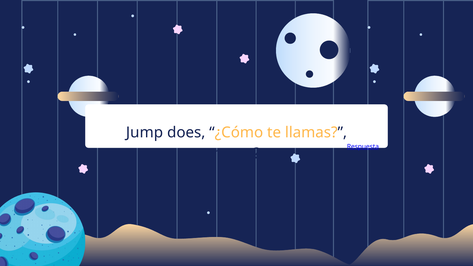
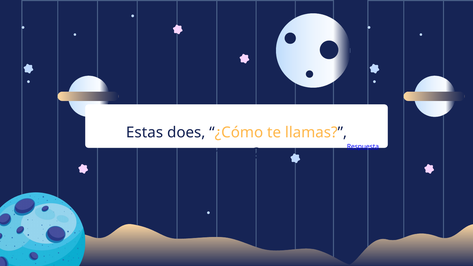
Jump: Jump -> Estas
